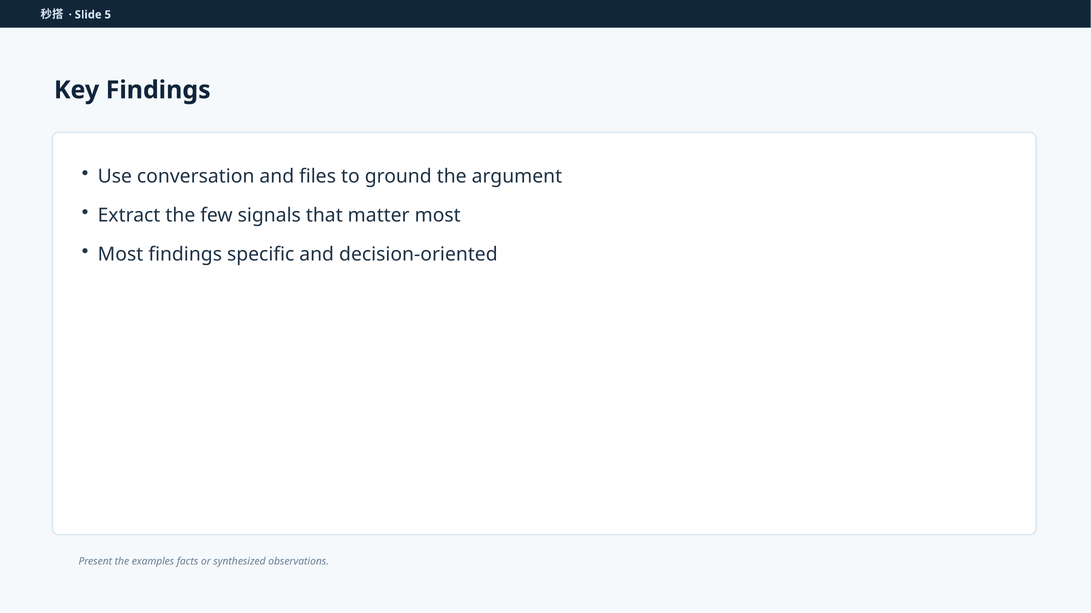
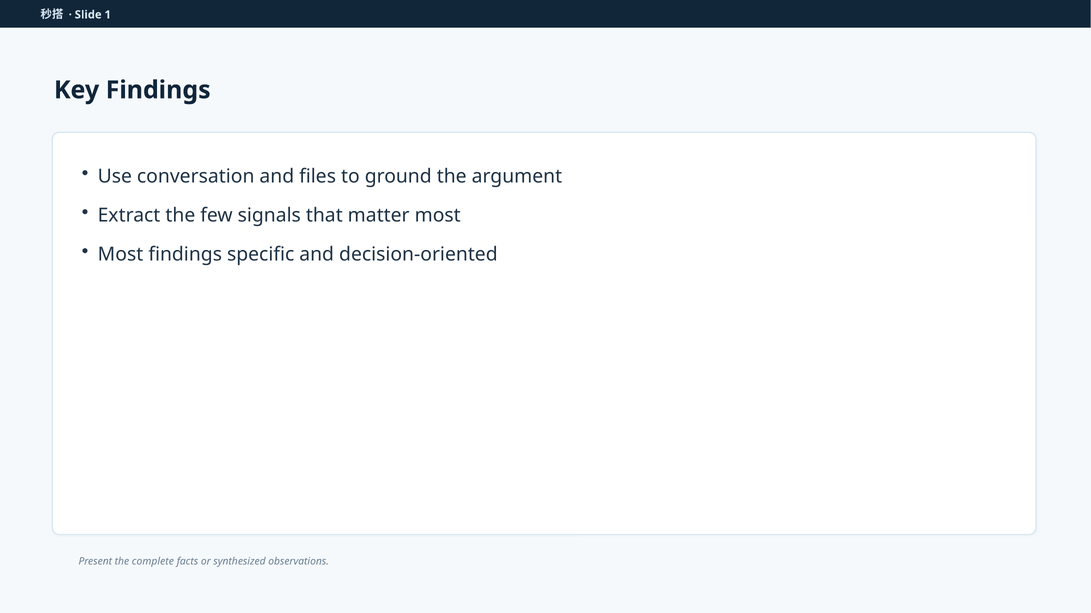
5: 5 -> 1
examples: examples -> complete
